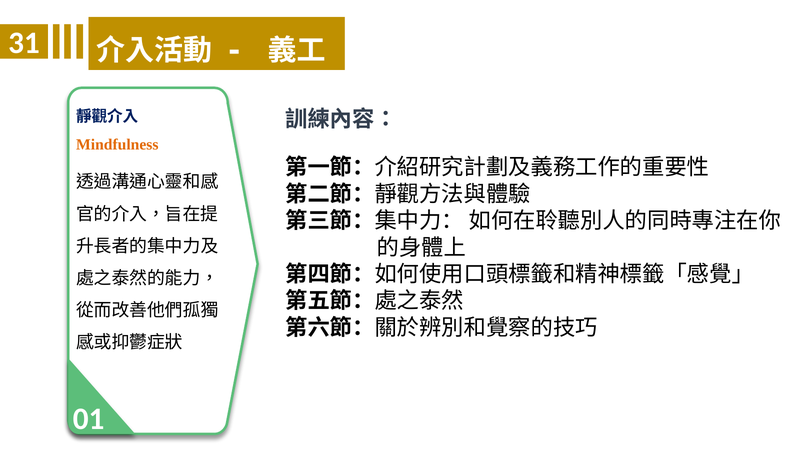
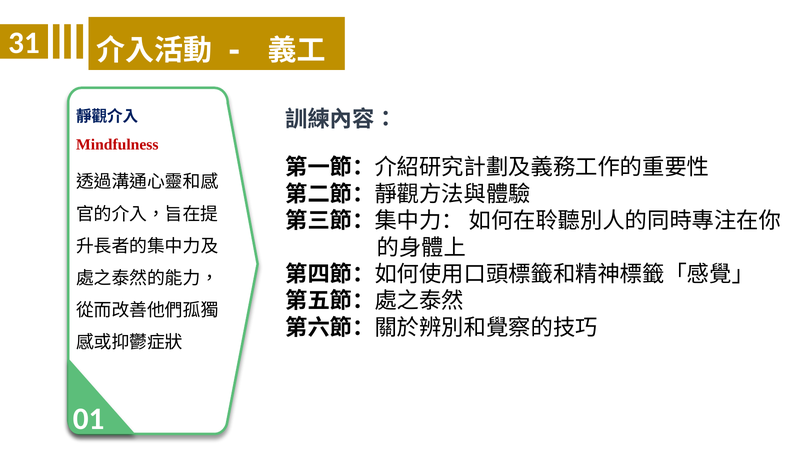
Mindfulness colour: orange -> red
